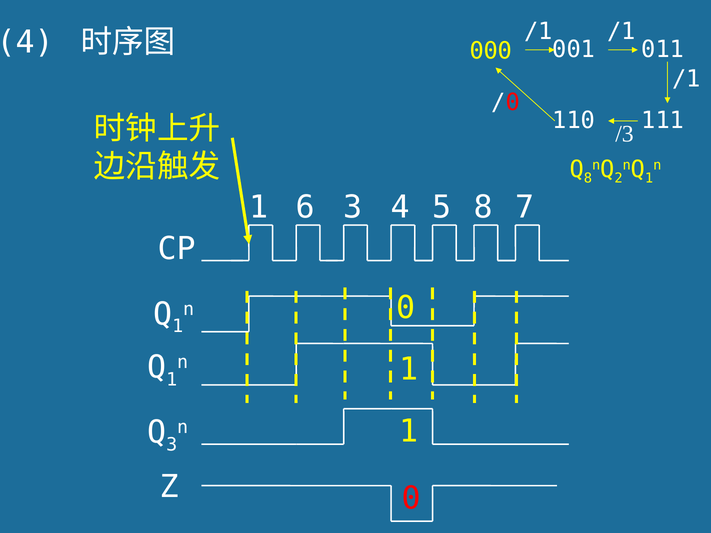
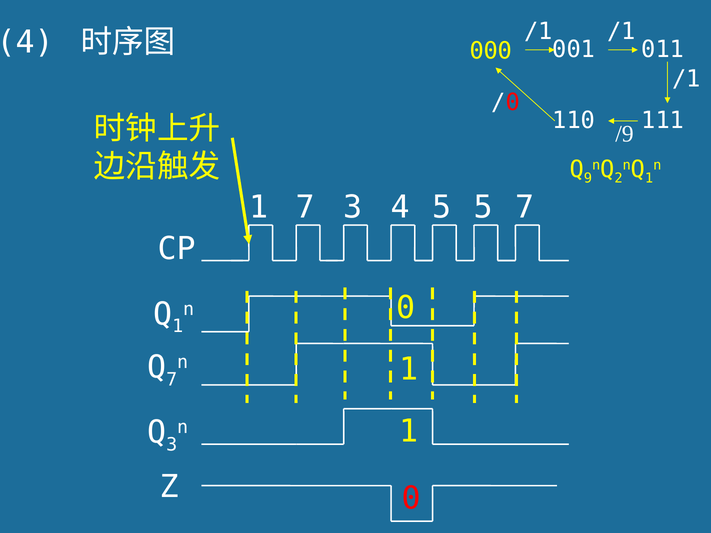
/3: /3 -> /9
8 at (588, 179): 8 -> 9
1 6: 6 -> 7
5 8: 8 -> 5
1 at (172, 380): 1 -> 7
